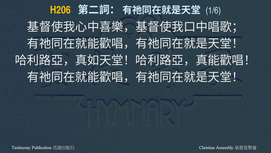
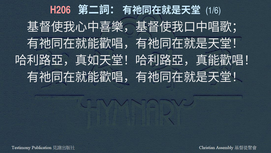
H206 colour: yellow -> pink
